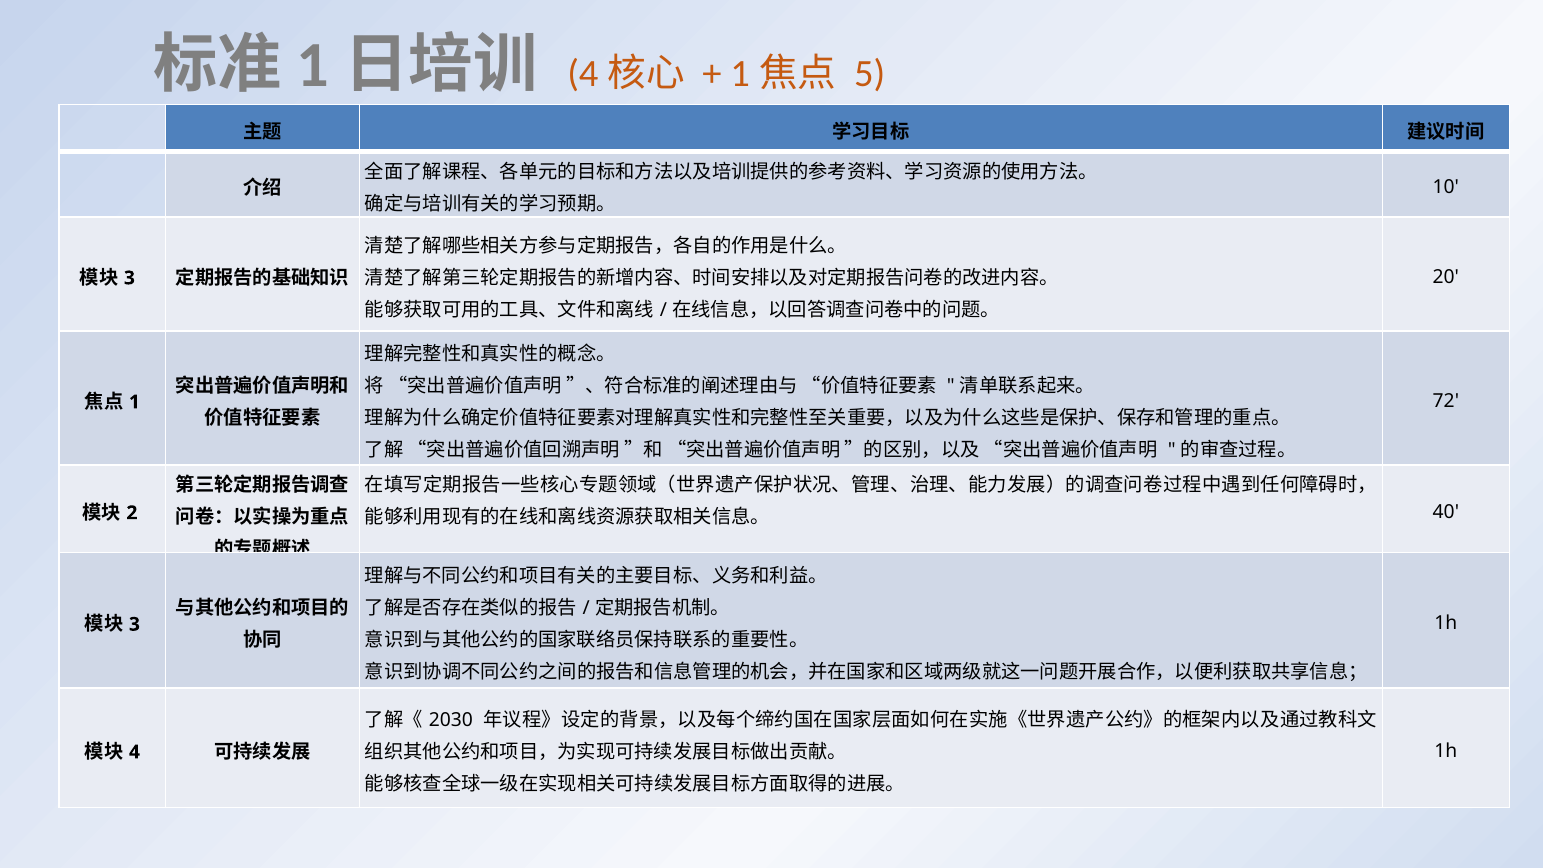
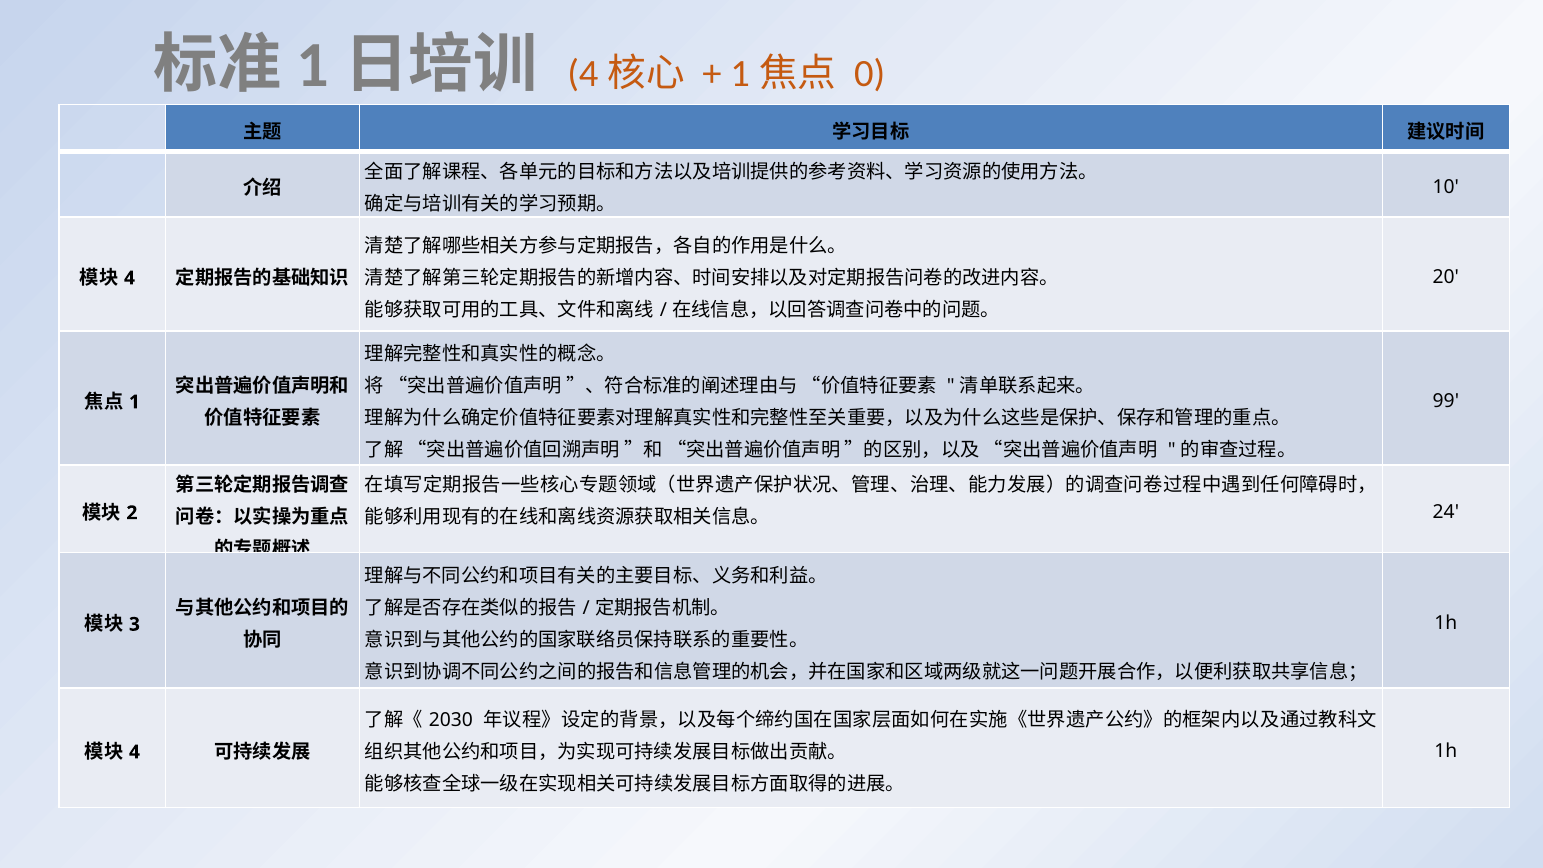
5: 5 -> 0
3 at (129, 278): 3 -> 4
72: 72 -> 99
40: 40 -> 24
